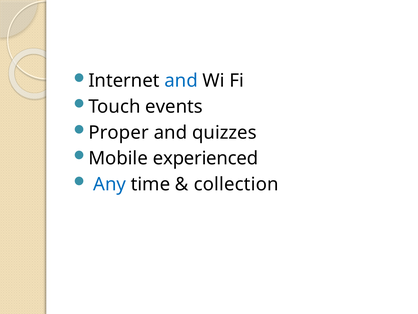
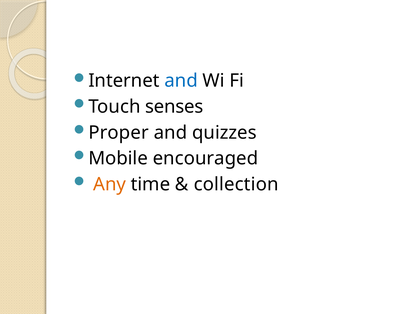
events: events -> senses
experienced: experienced -> encouraged
Any colour: blue -> orange
